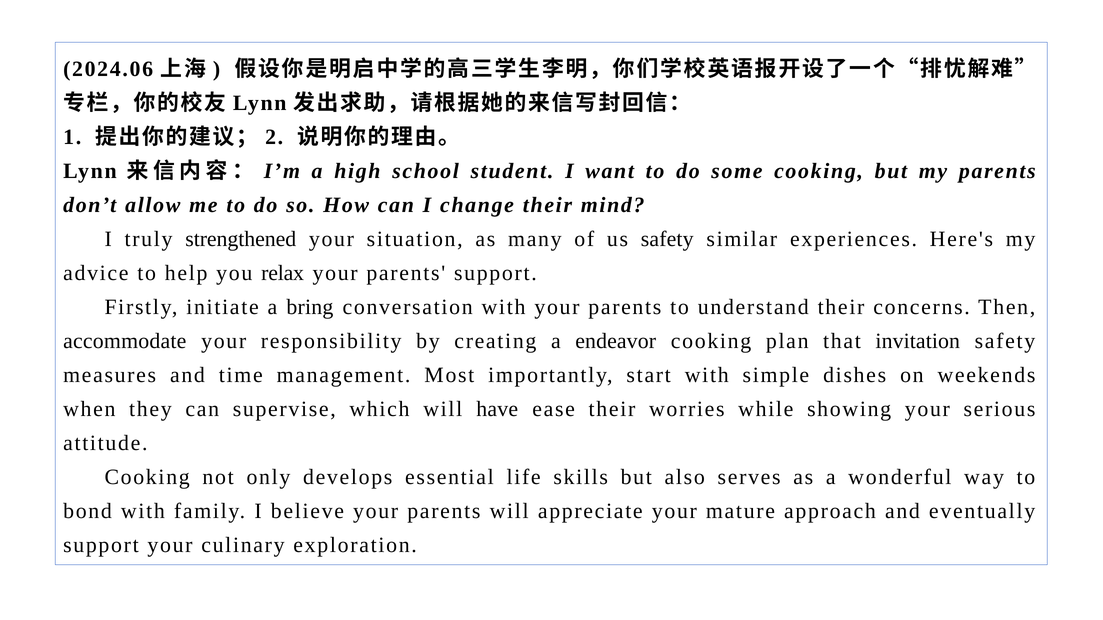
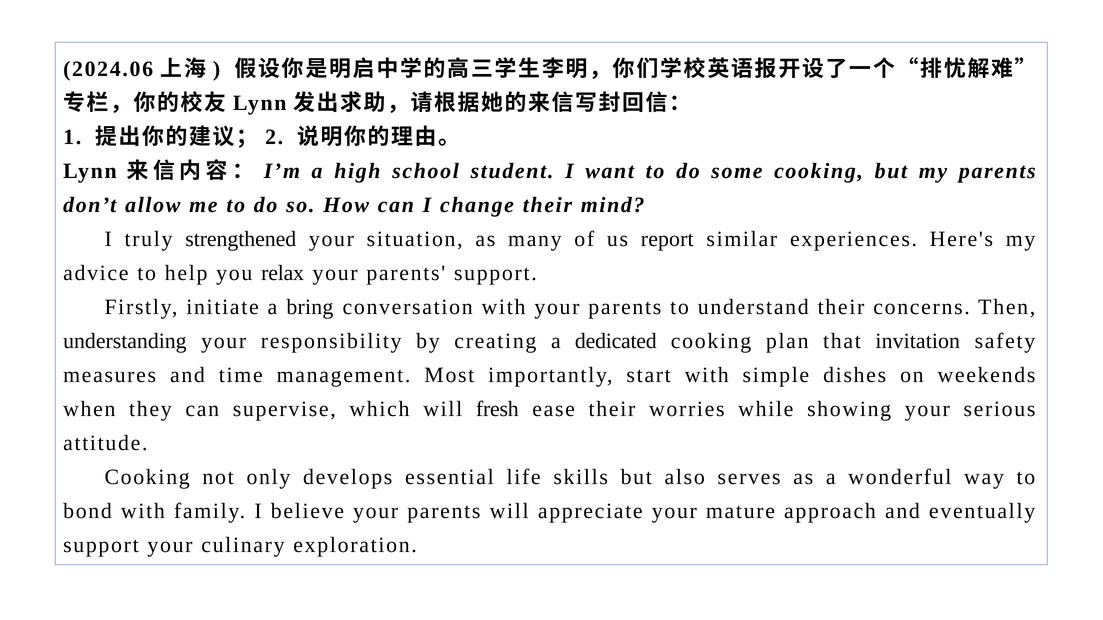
us safety: safety -> report
accommodate: accommodate -> understanding
endeavor: endeavor -> dedicated
have: have -> fresh
